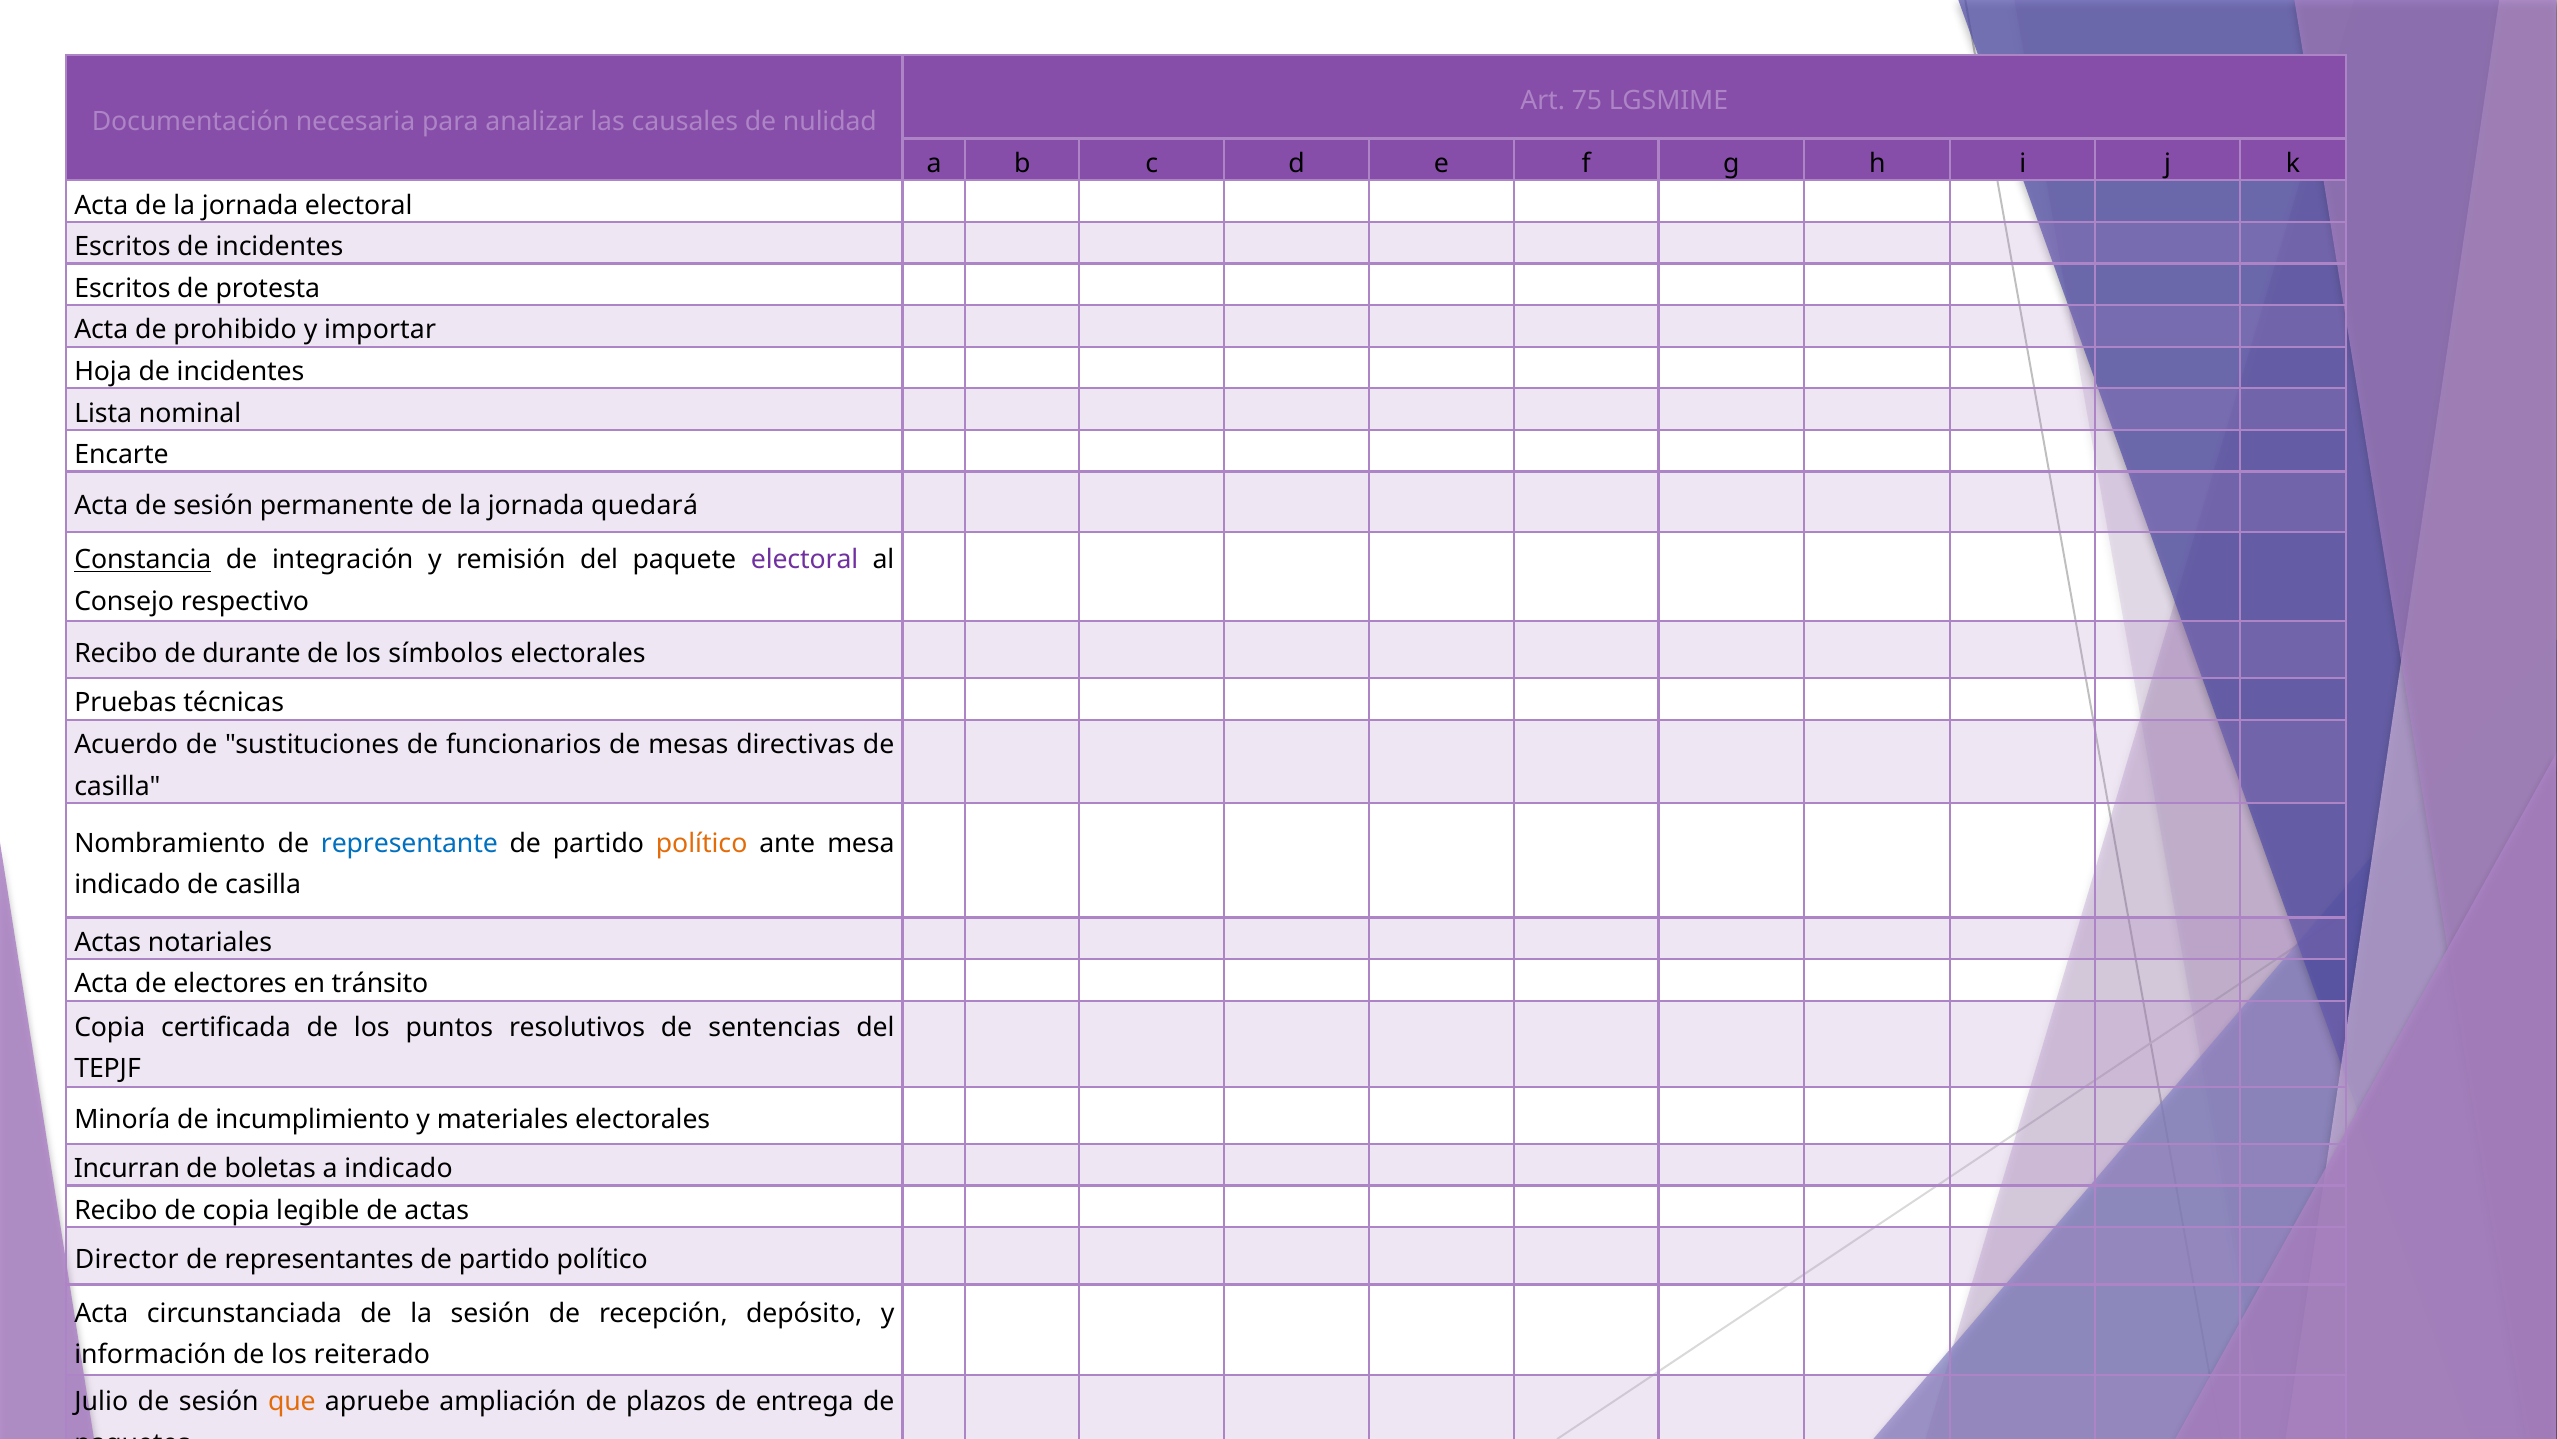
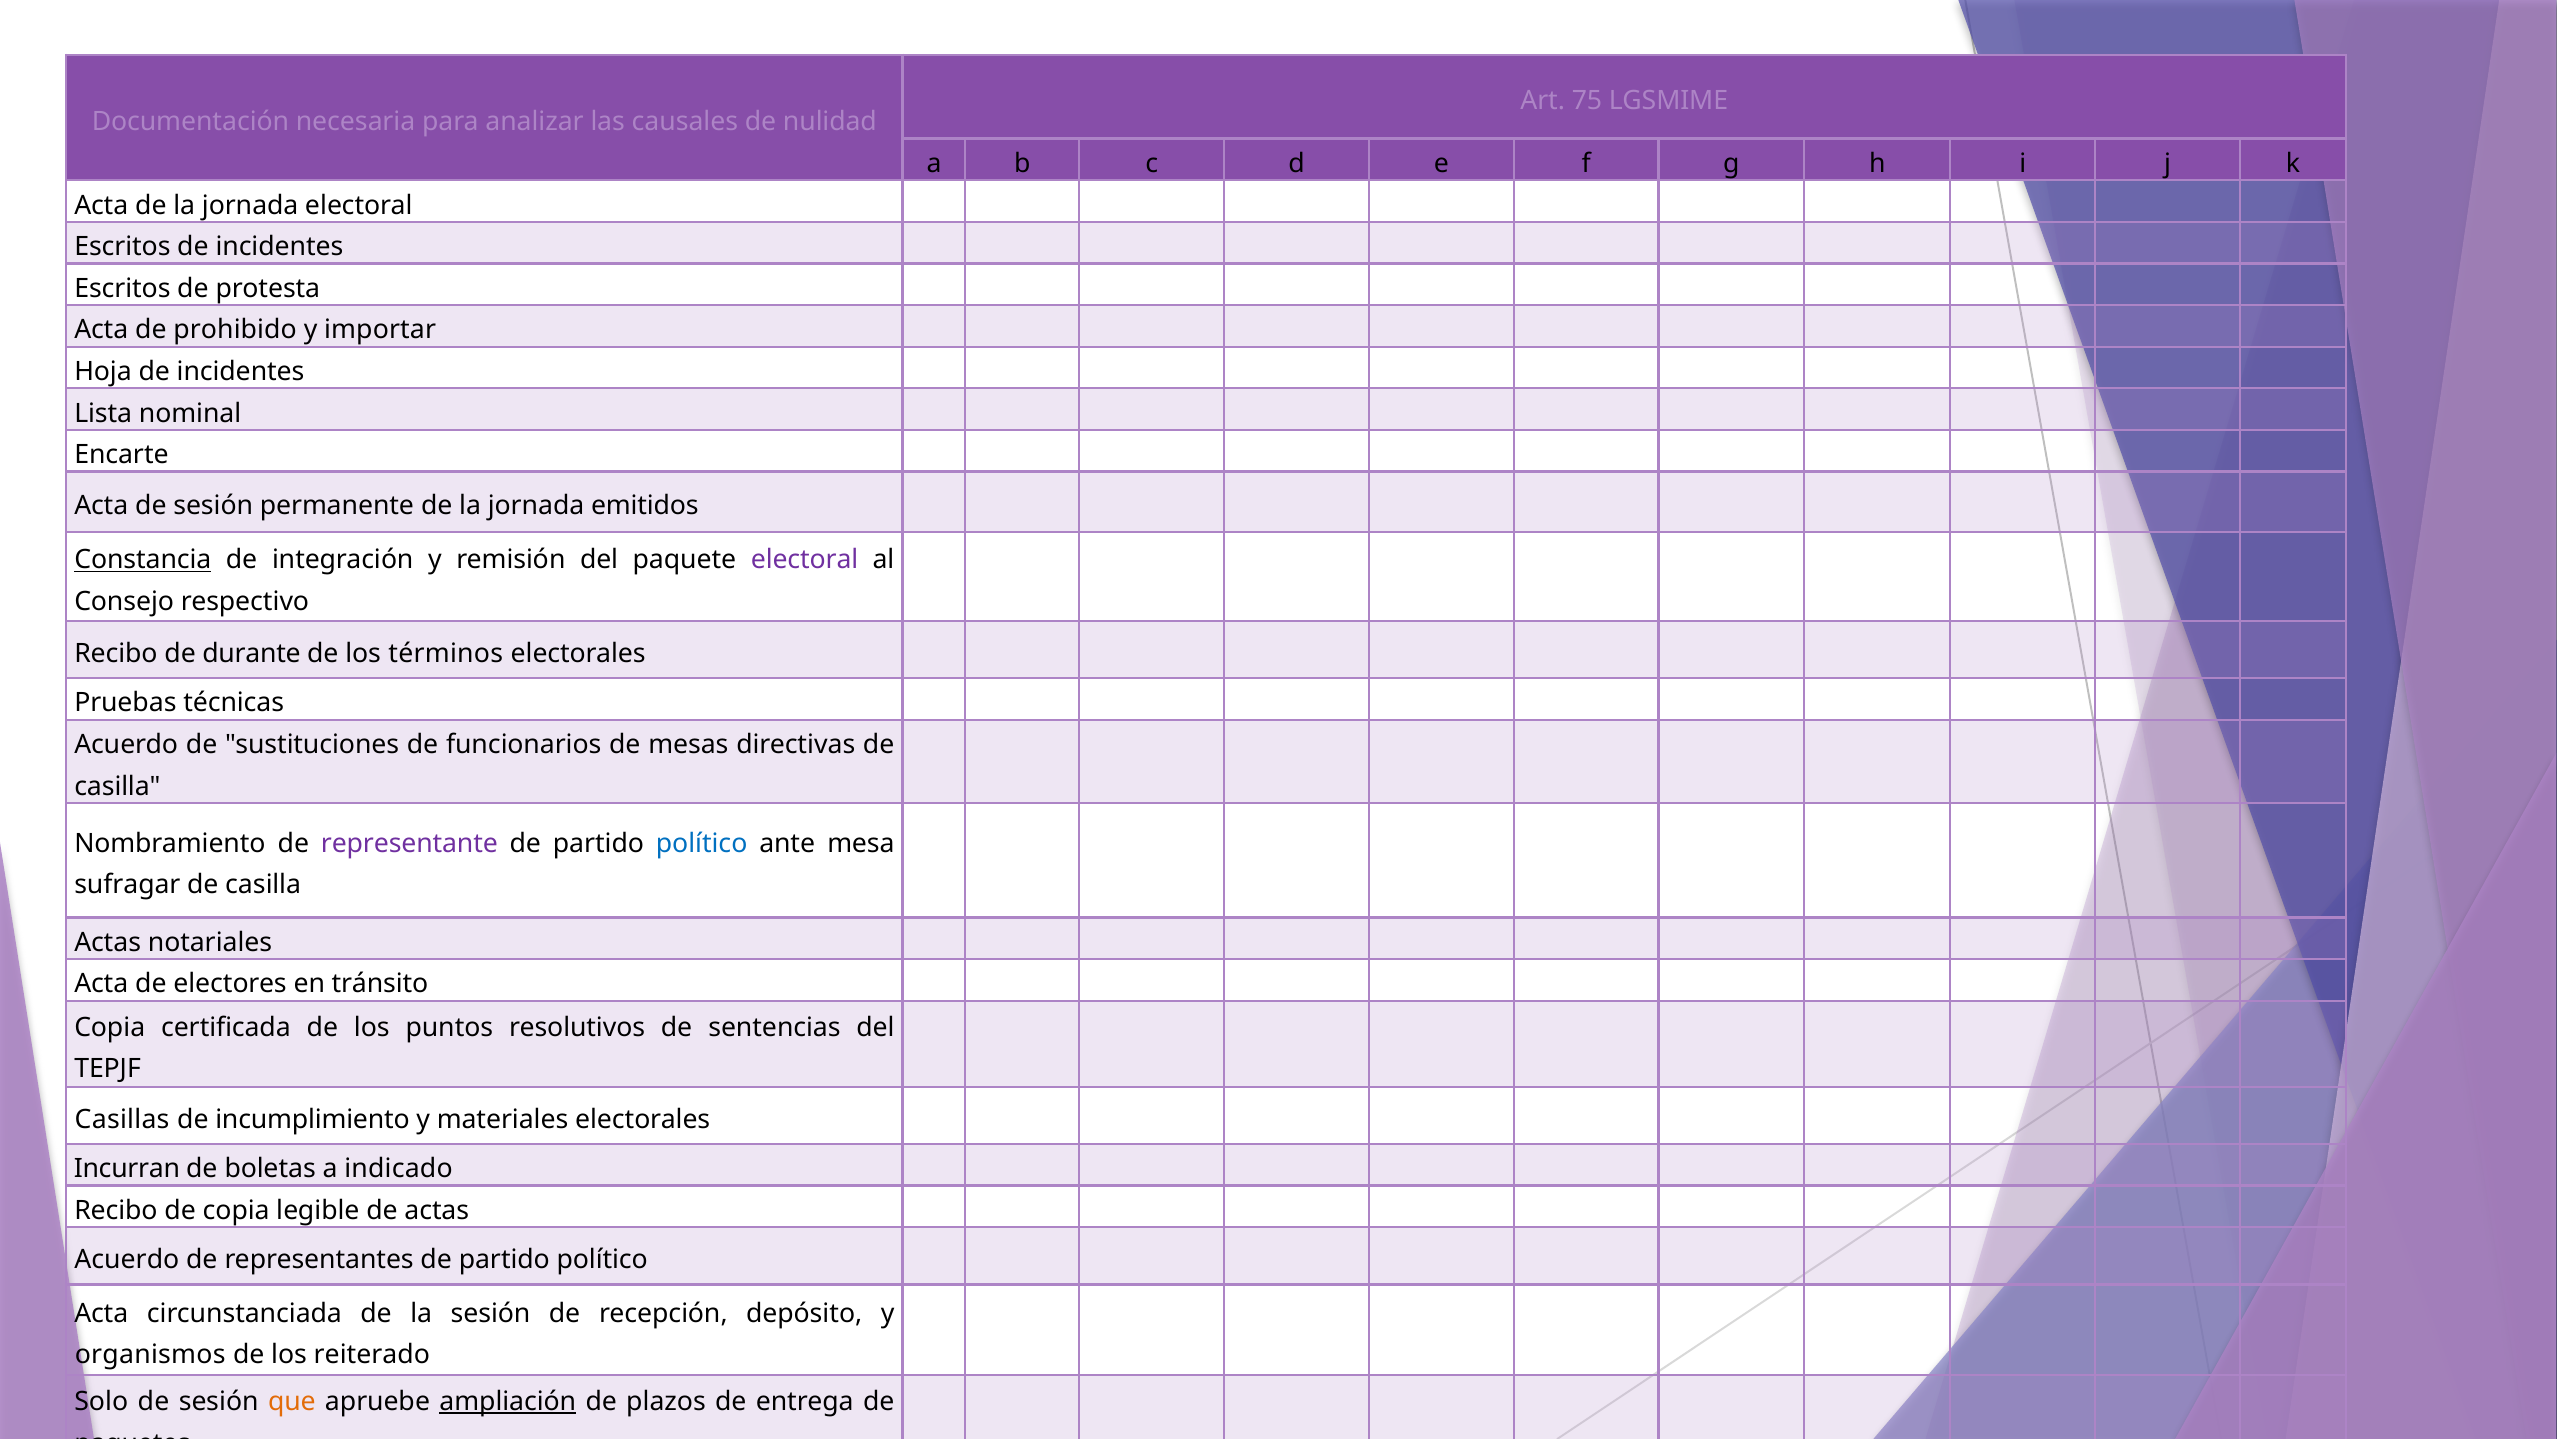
quedará: quedará -> emitidos
símbolos: símbolos -> términos
representante colour: blue -> purple
político at (702, 843) colour: orange -> blue
indicado at (127, 885): indicado -> sufragar
Minoría: Minoría -> Casillas
Director at (127, 1259): Director -> Acuerdo
información: información -> organismos
Julio: Julio -> Solo
ampliación underline: none -> present
